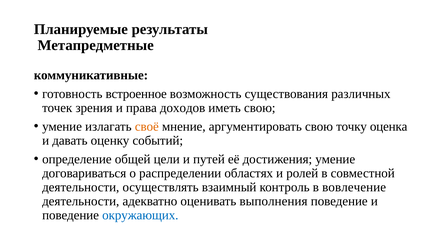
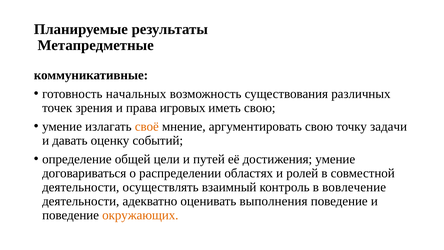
встроенное: встроенное -> начальных
доходов: доходов -> игровых
оценка: оценка -> задачи
окружающих colour: blue -> orange
